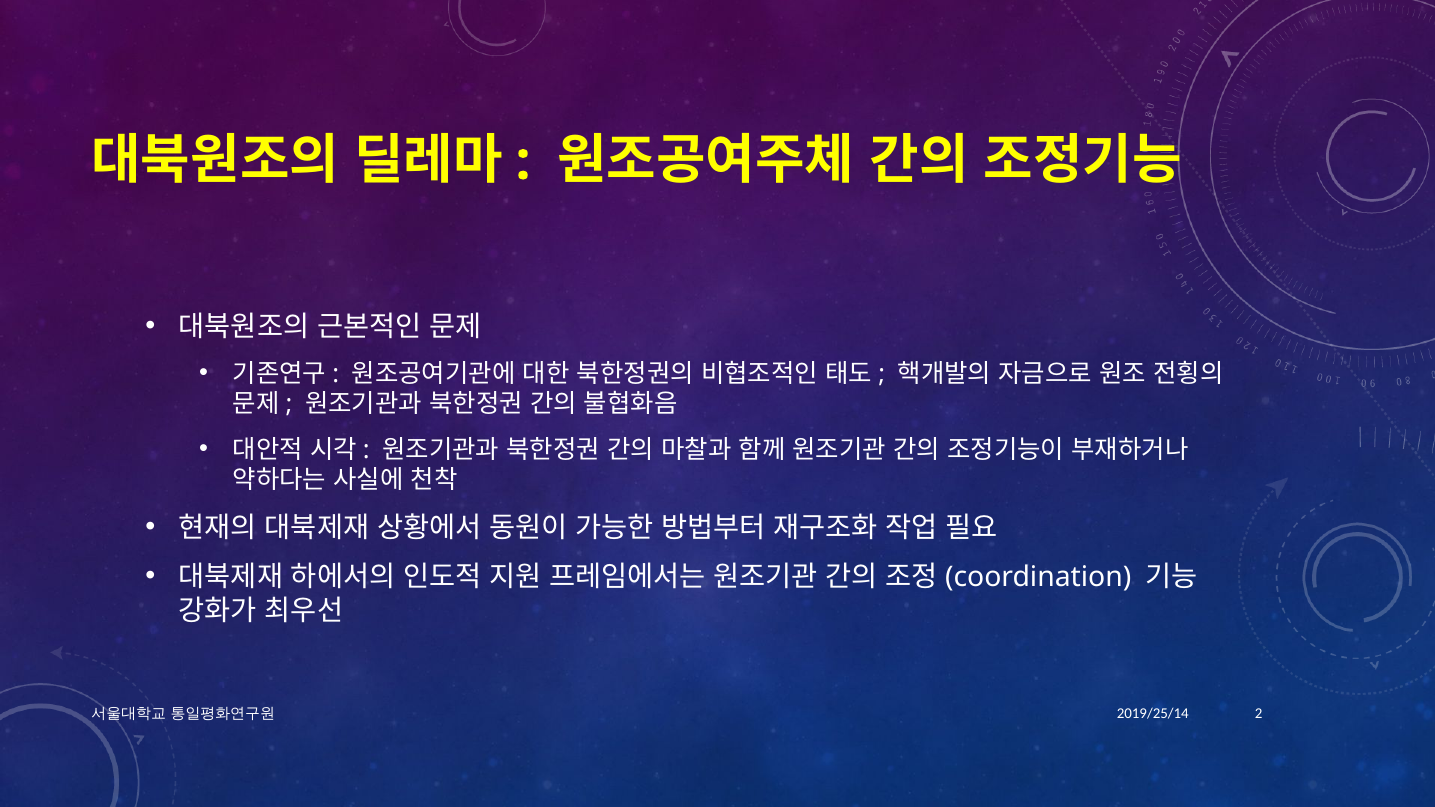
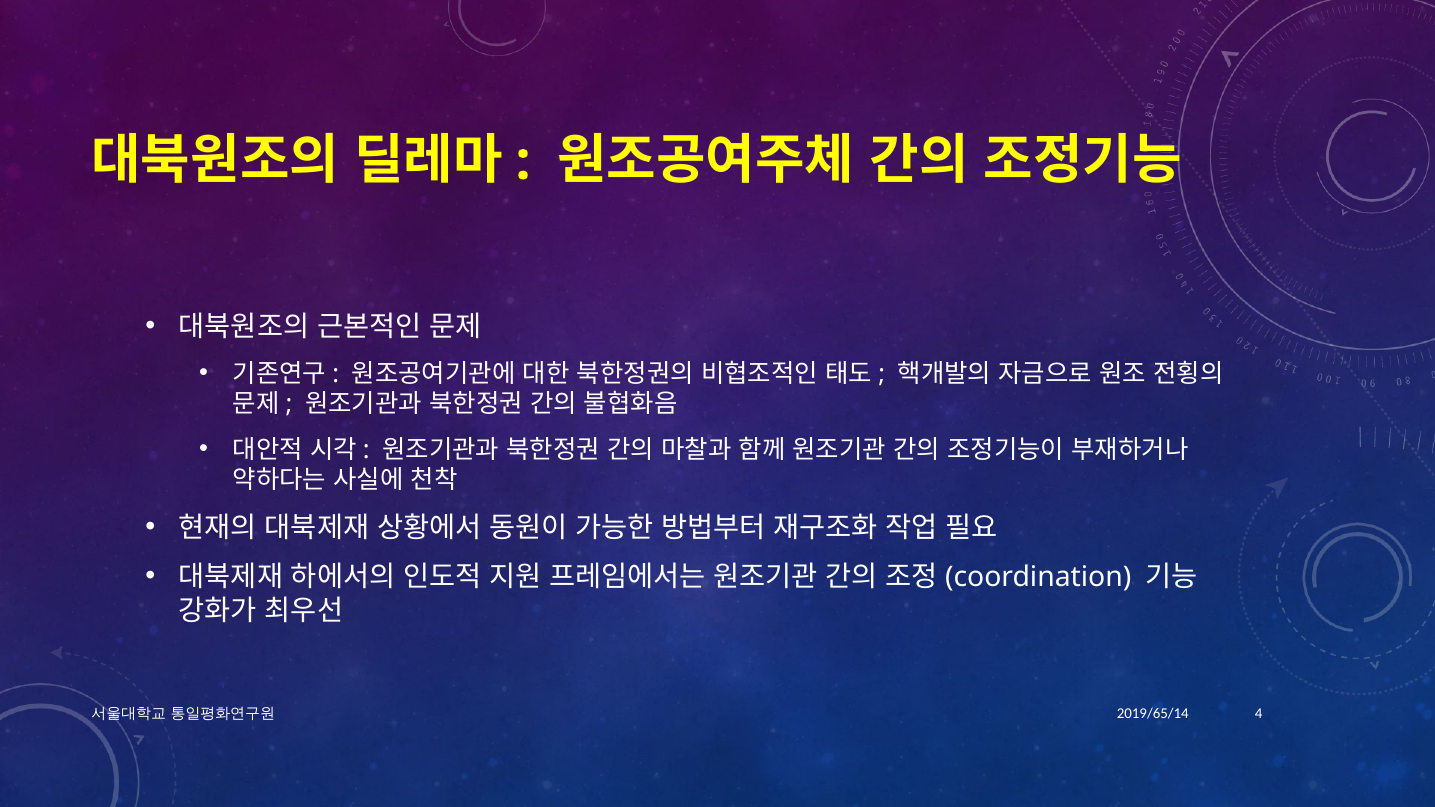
2019/25/14: 2019/25/14 -> 2019/65/14
2: 2 -> 4
